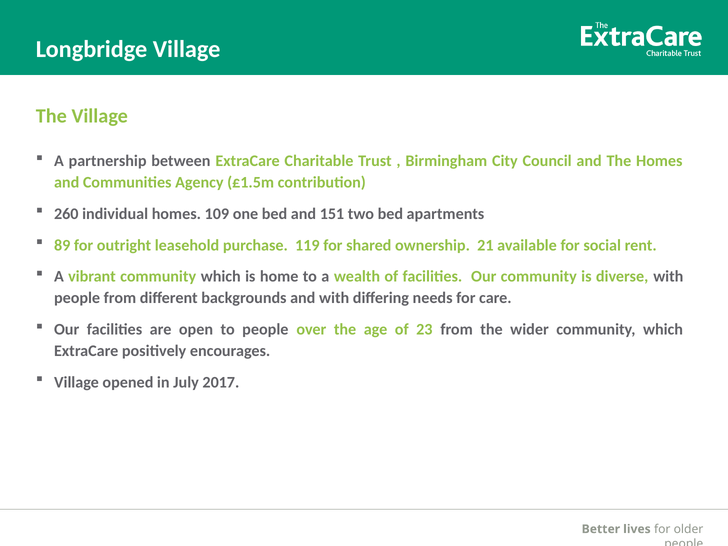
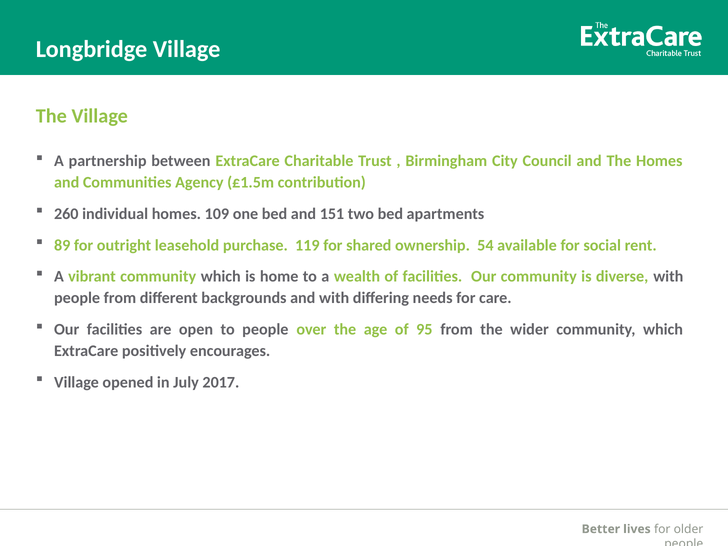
21: 21 -> 54
23: 23 -> 95
